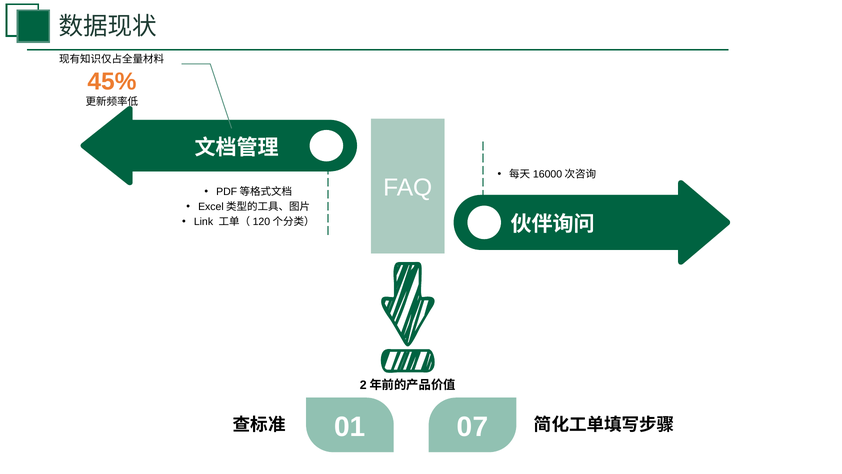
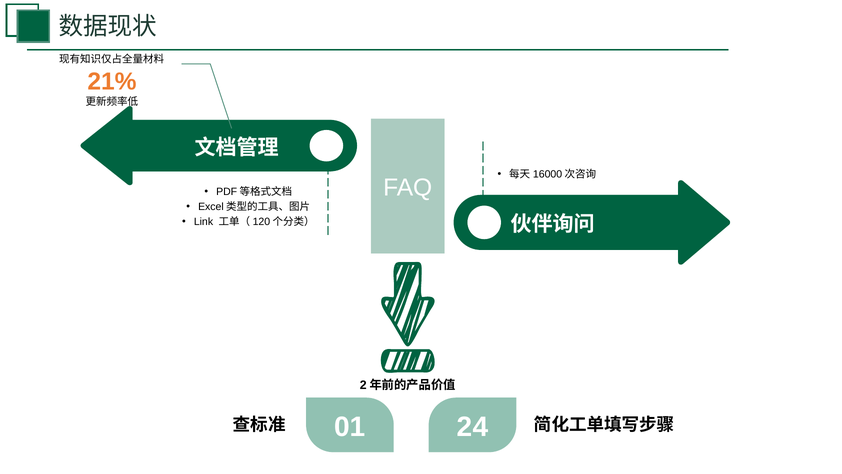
45%: 45% -> 21%
07: 07 -> 24
